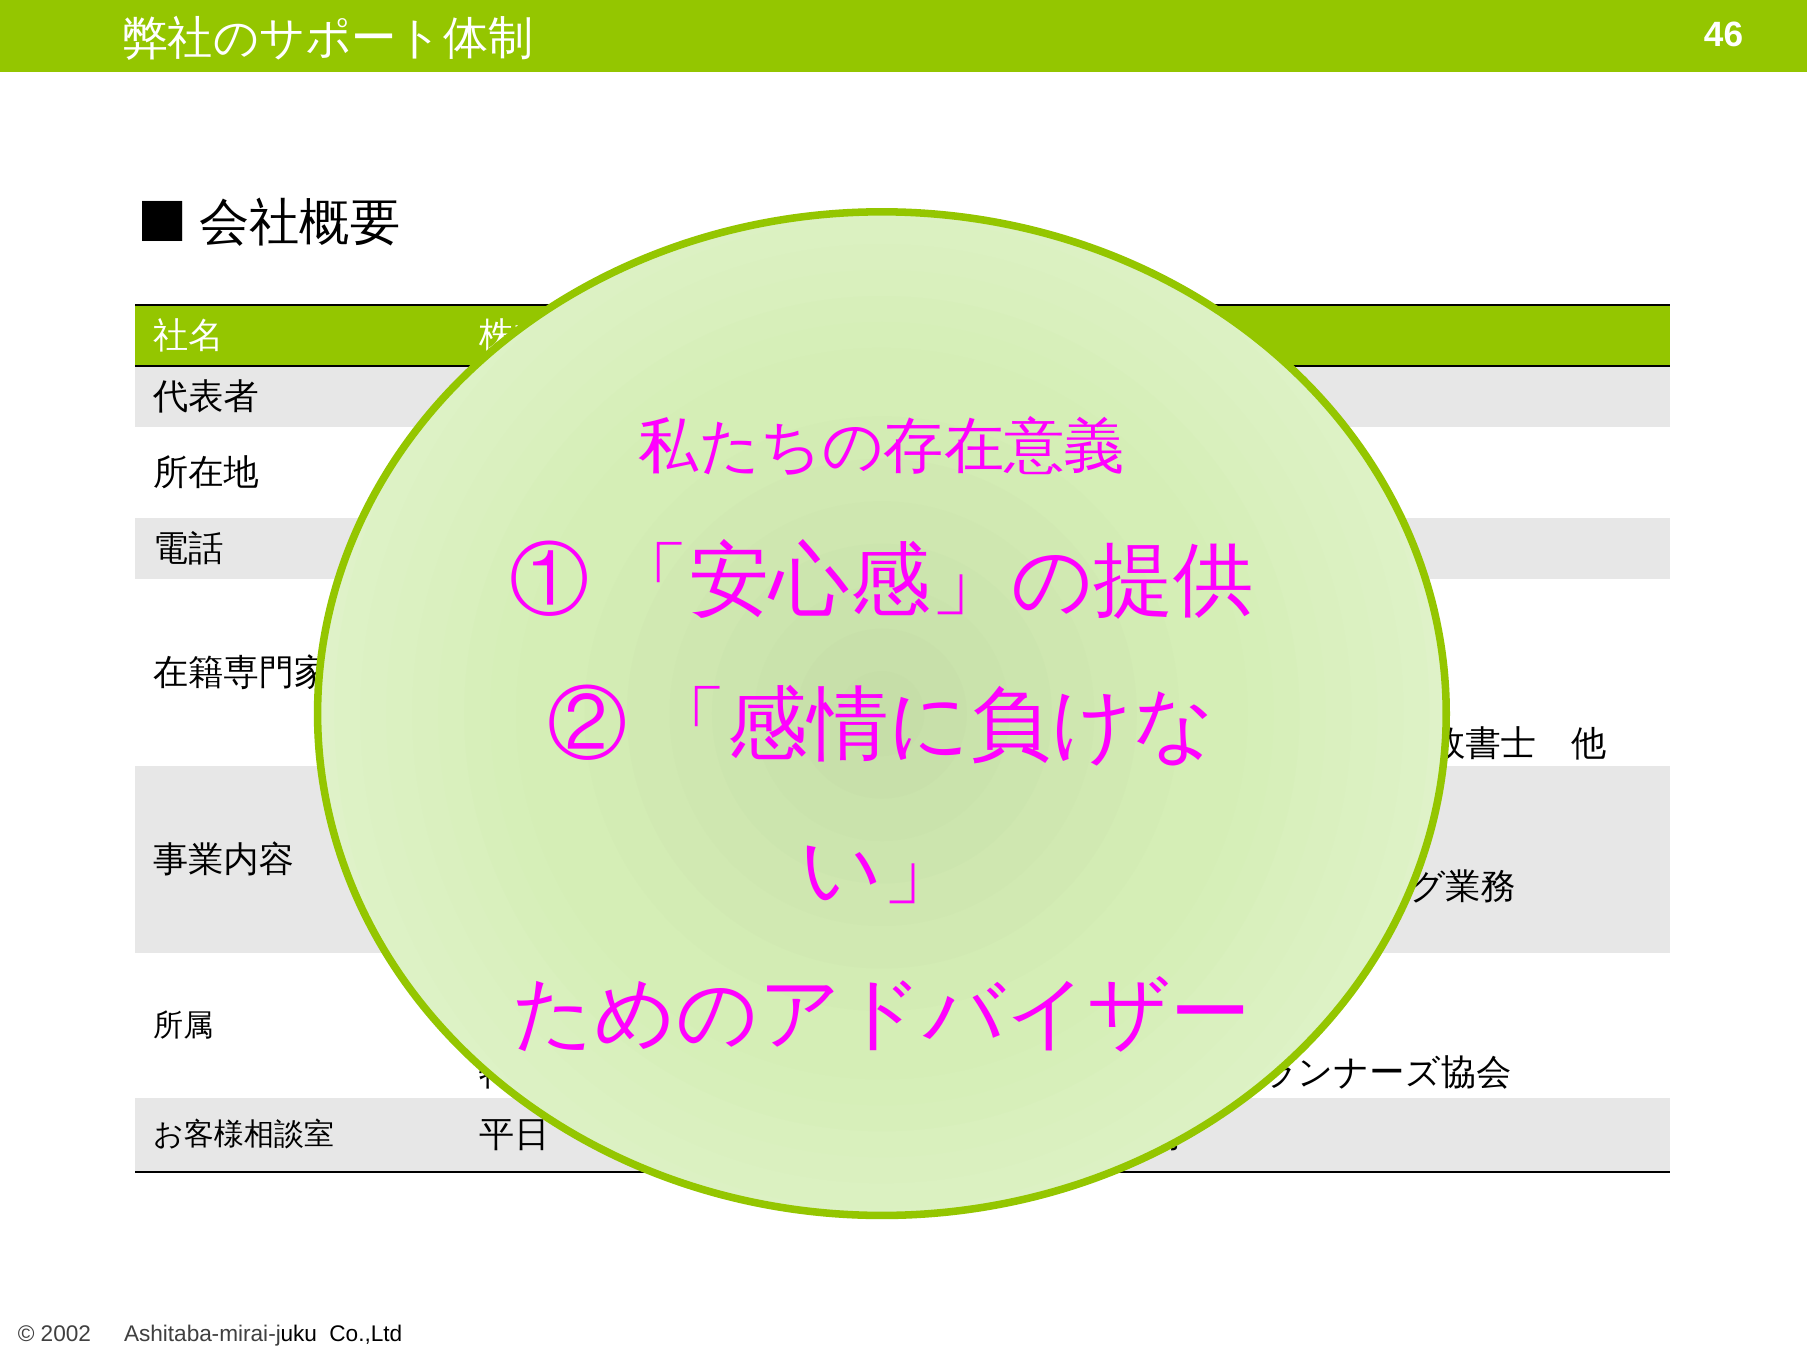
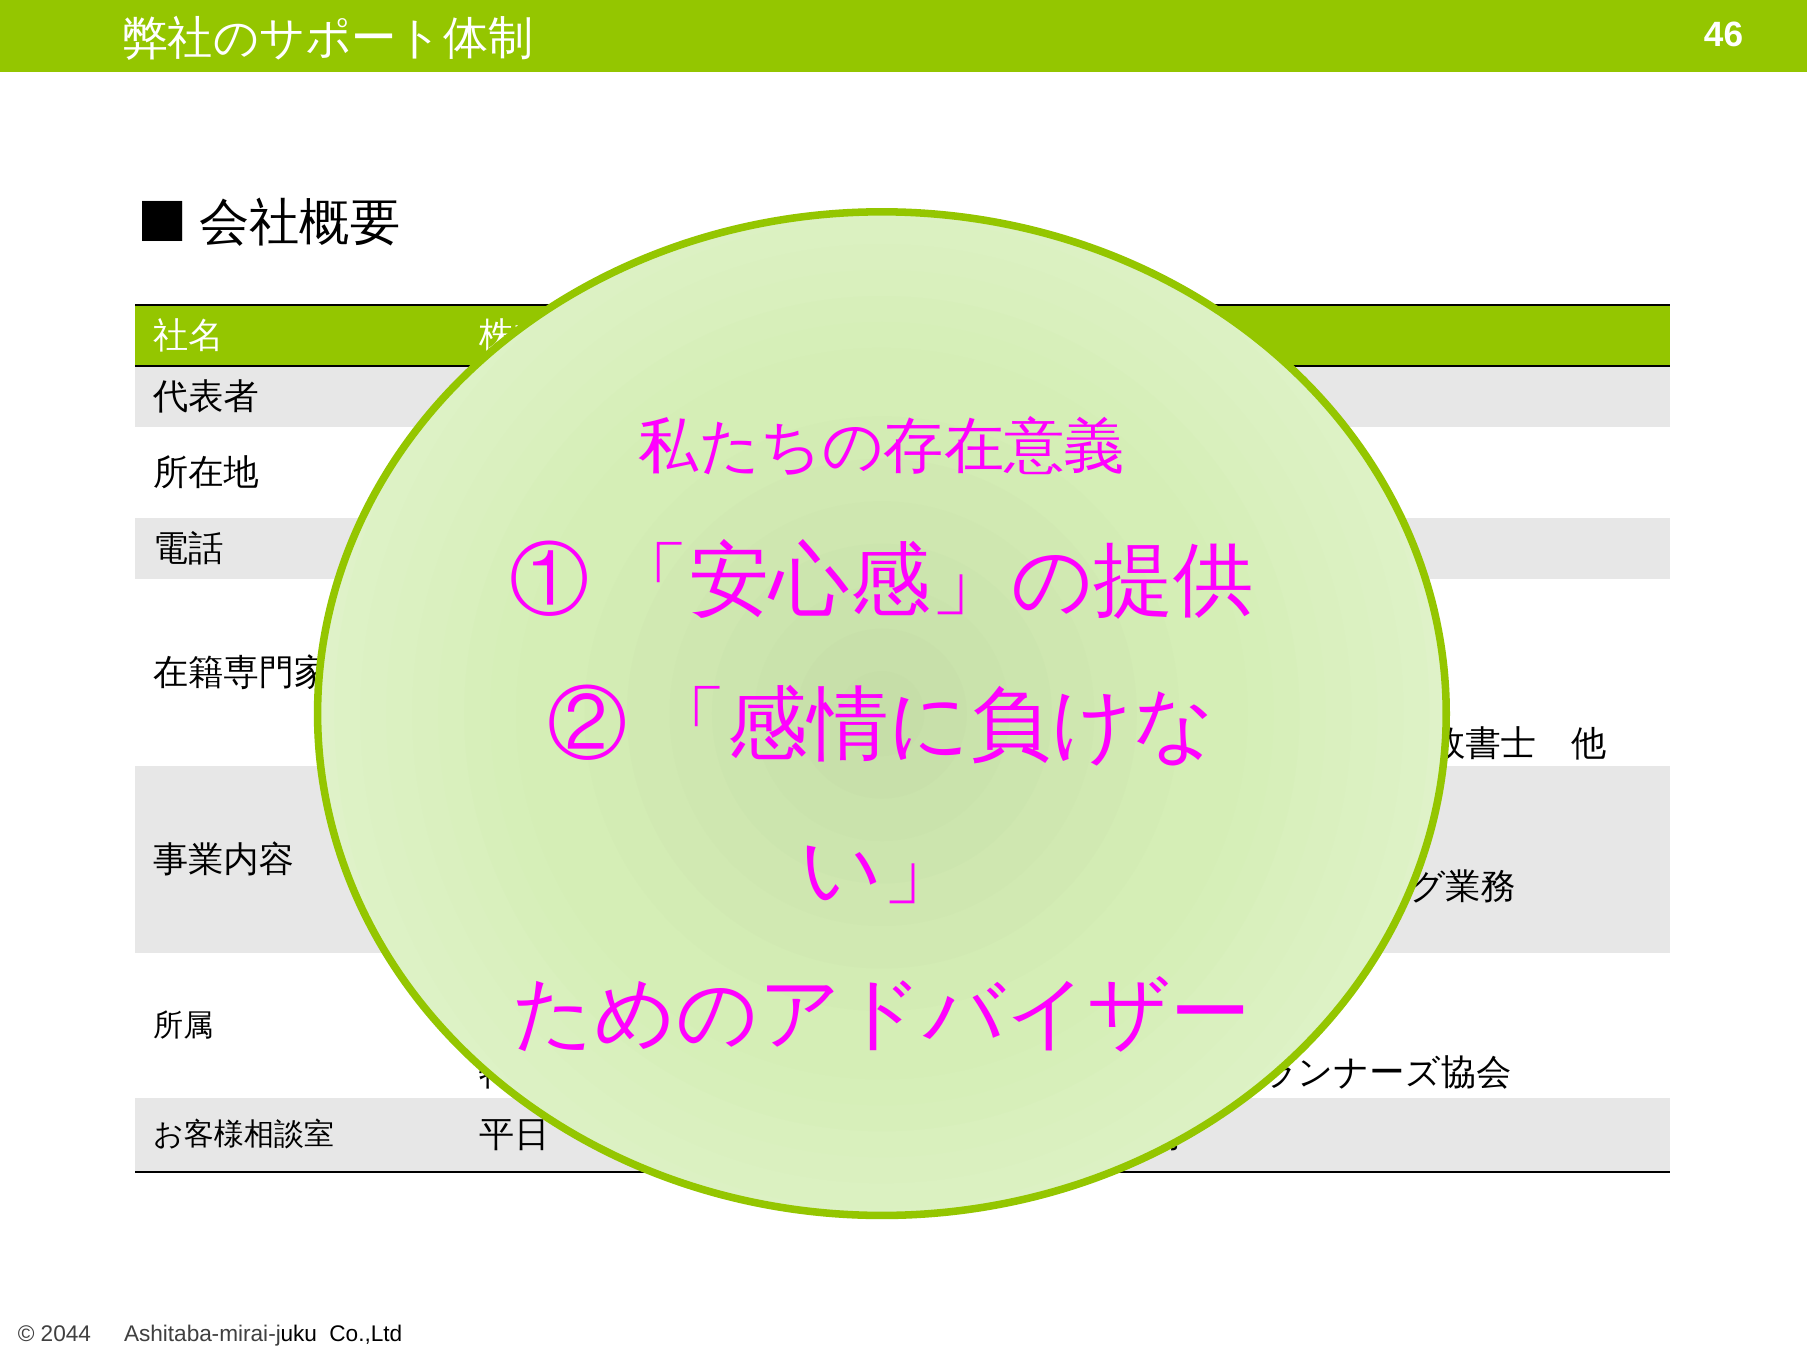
2002: 2002 -> 2044
